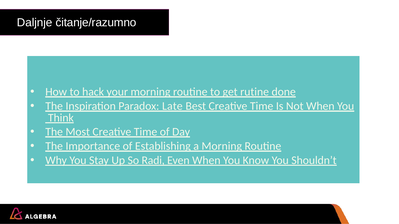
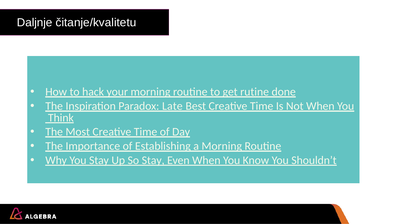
čitanje/razumno: čitanje/razumno -> čitanje/kvalitetu
So Radi: Radi -> Stay
